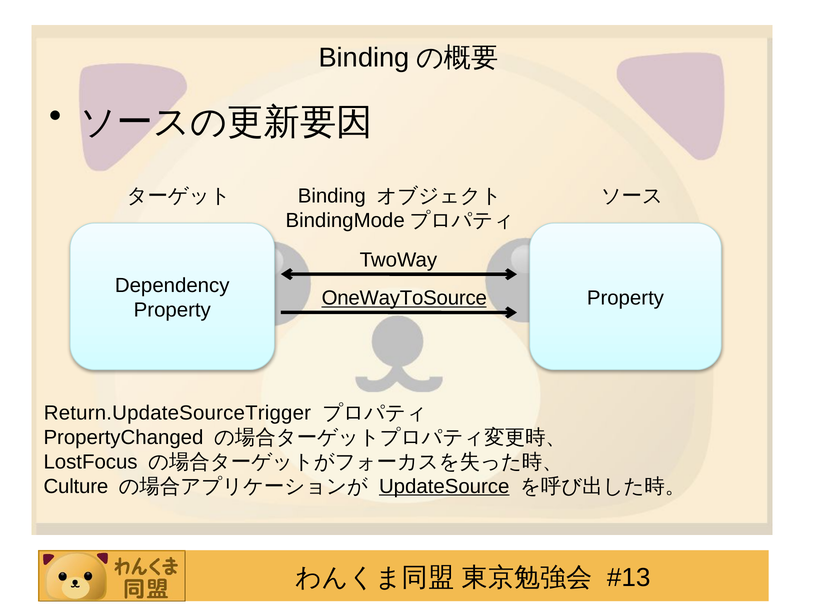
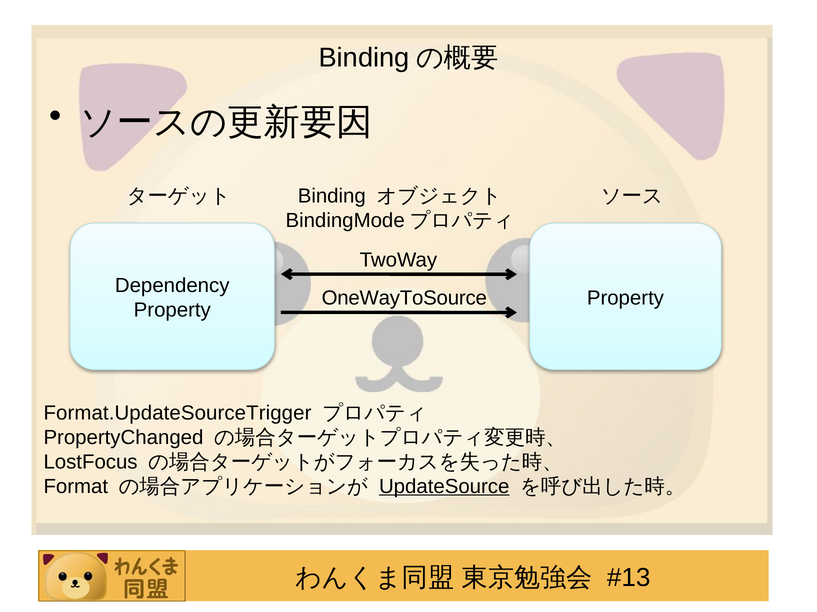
OneWayToSource underline: present -> none
Return.UpdateSourceTrigger: Return.UpdateSourceTrigger -> Format.UpdateSourceTrigger
Culture: Culture -> Format
